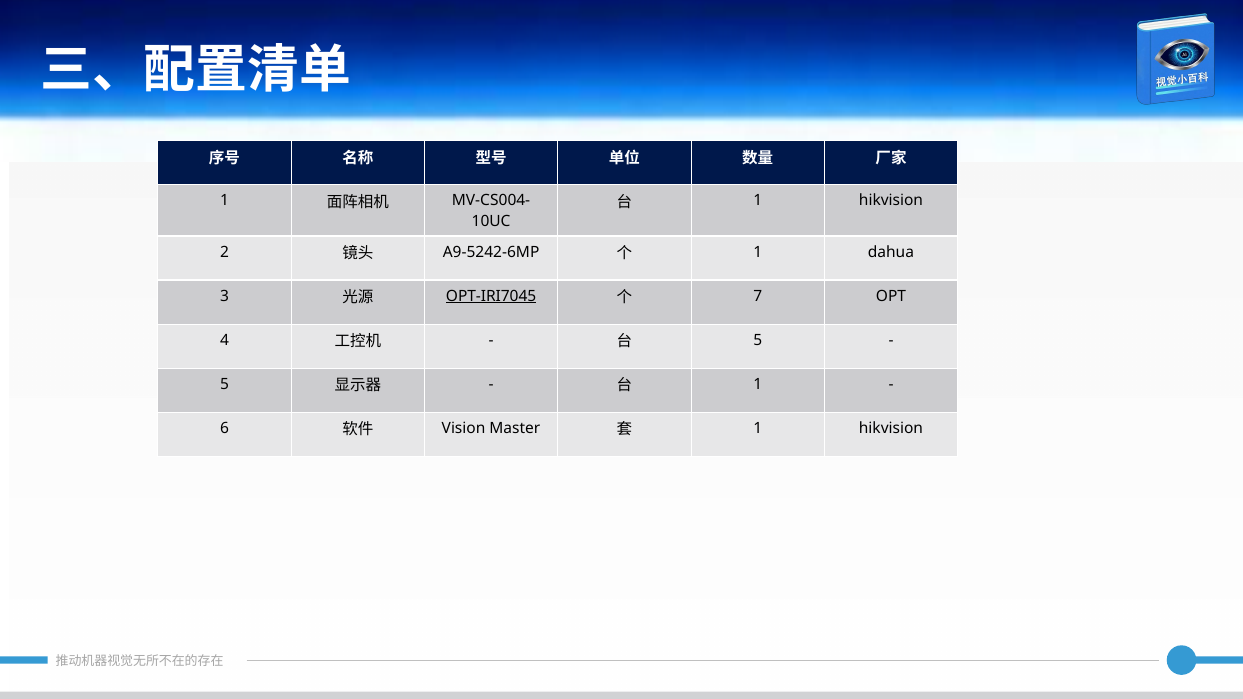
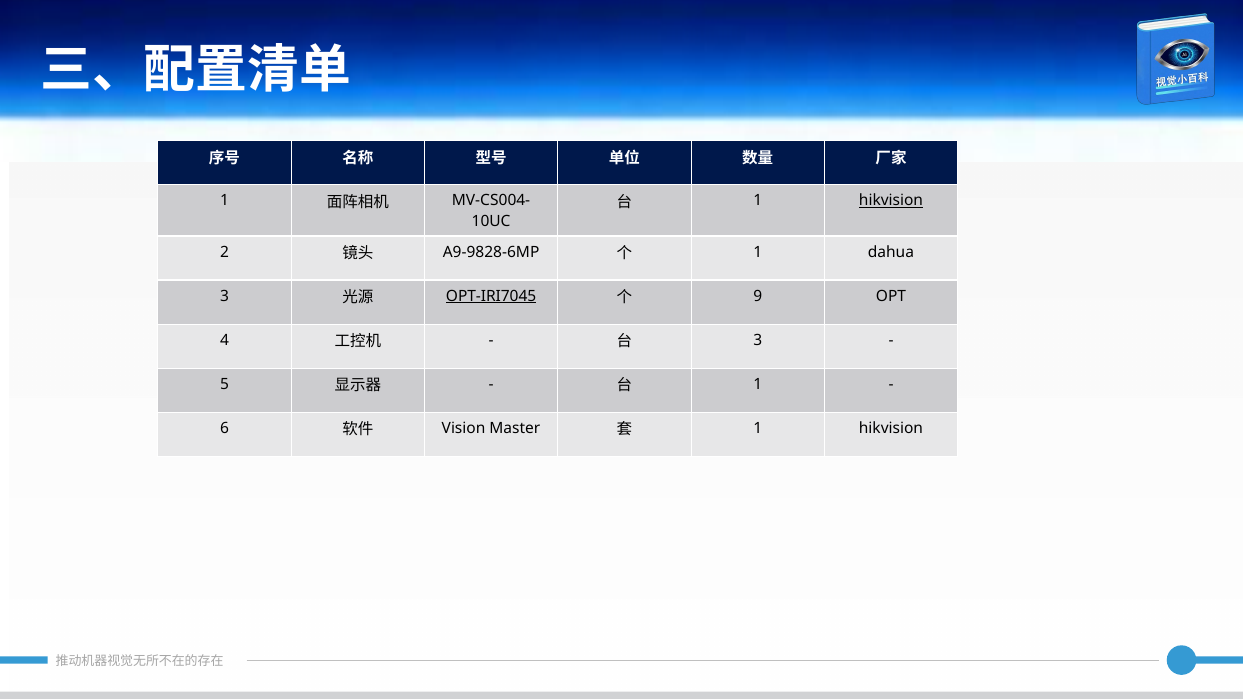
hikvision at (891, 201) underline: none -> present
A9-5242-6MP: A9-5242-6MP -> A9-9828-6MP
7: 7 -> 9
5 at (758, 340): 5 -> 3
